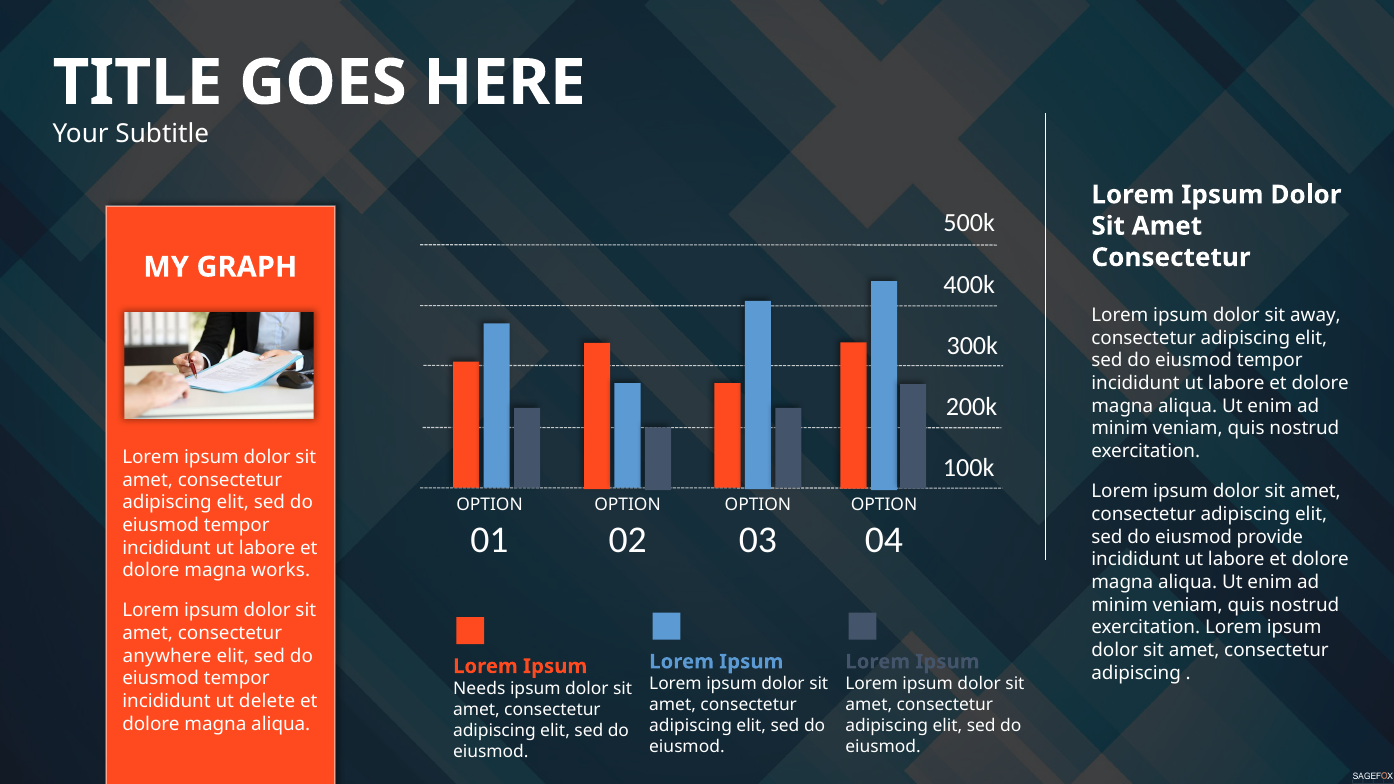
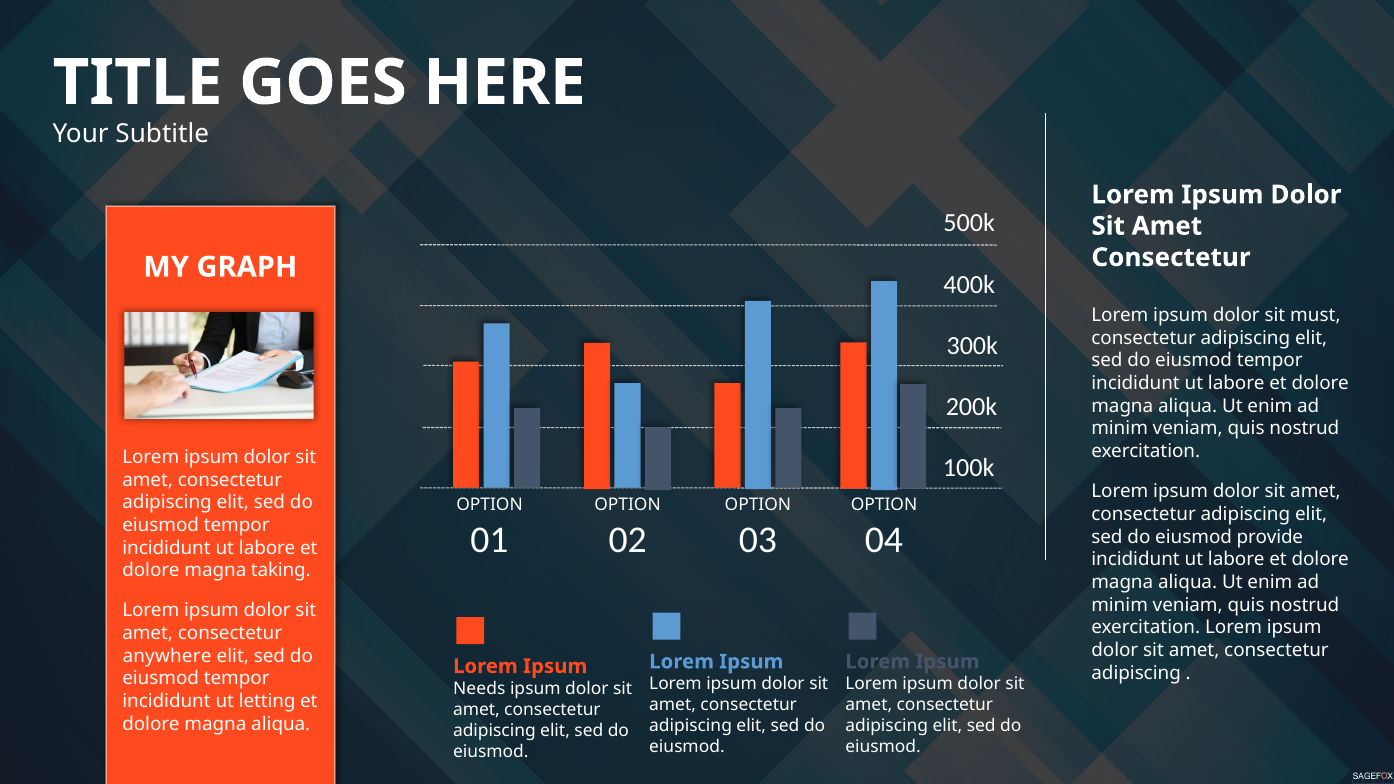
away: away -> must
works: works -> taking
delete: delete -> letting
